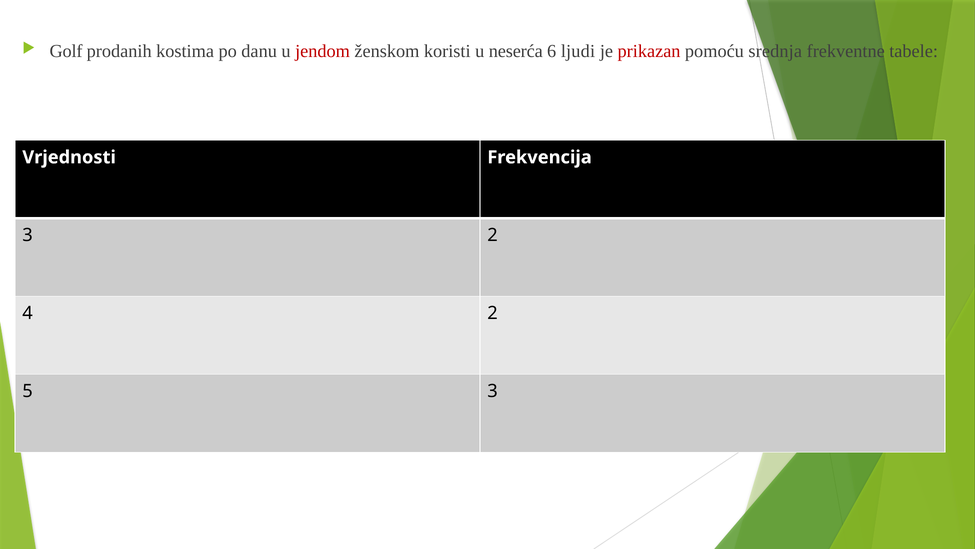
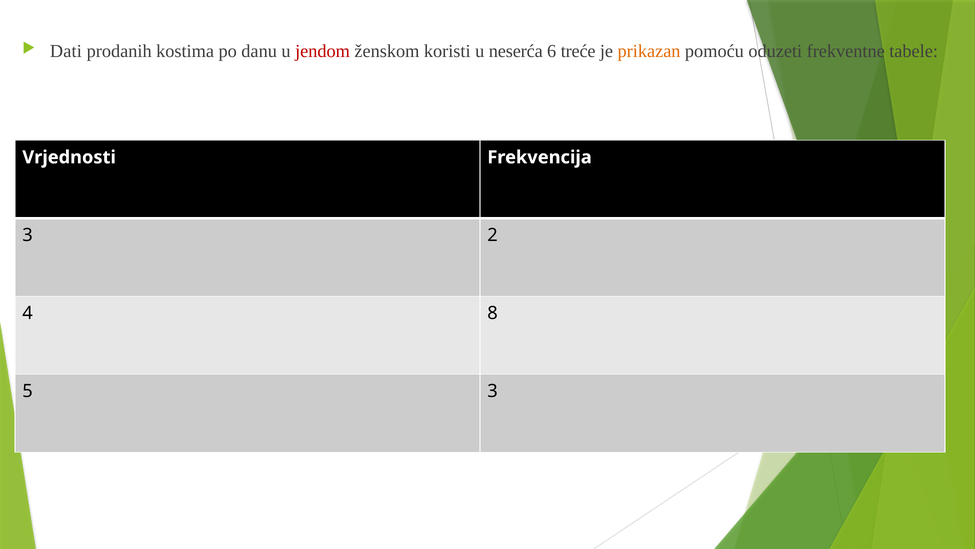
Golf: Golf -> Dati
ljudi: ljudi -> treće
prikazan colour: red -> orange
srednja: srednja -> oduzeti
4 2: 2 -> 8
